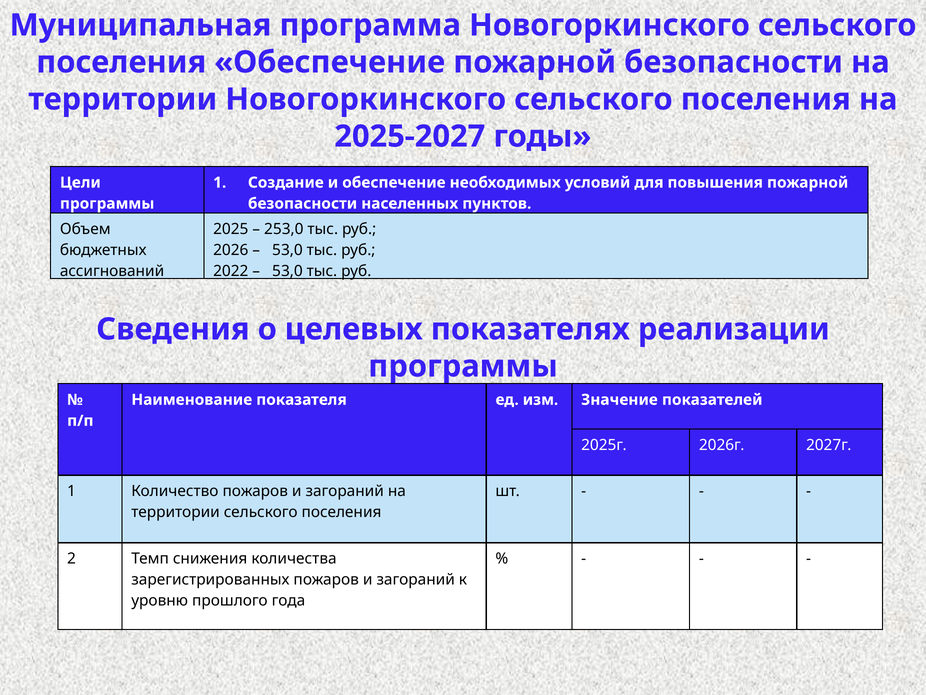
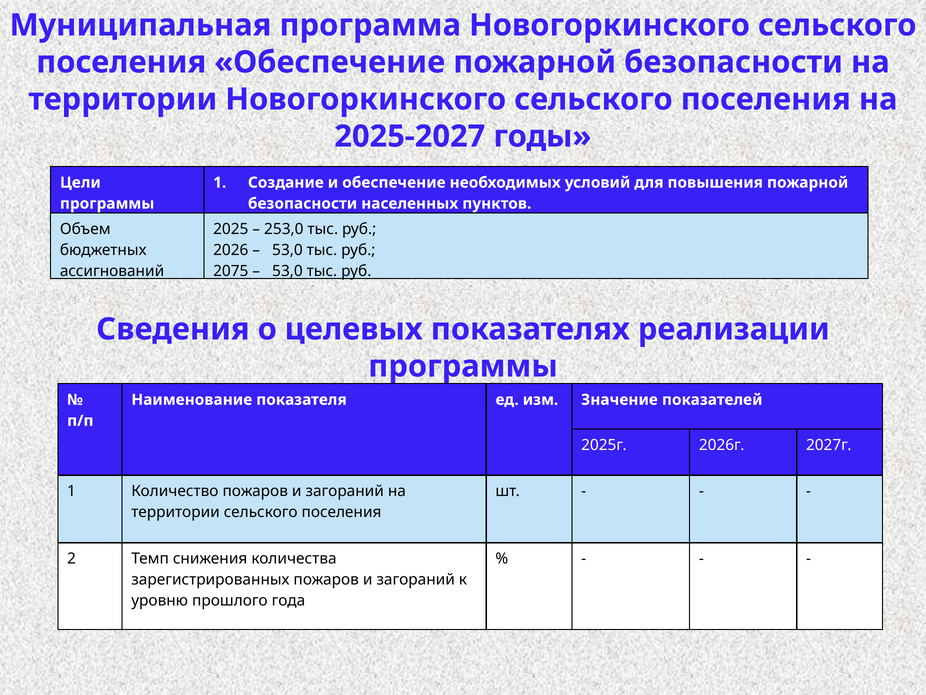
2022: 2022 -> 2075
